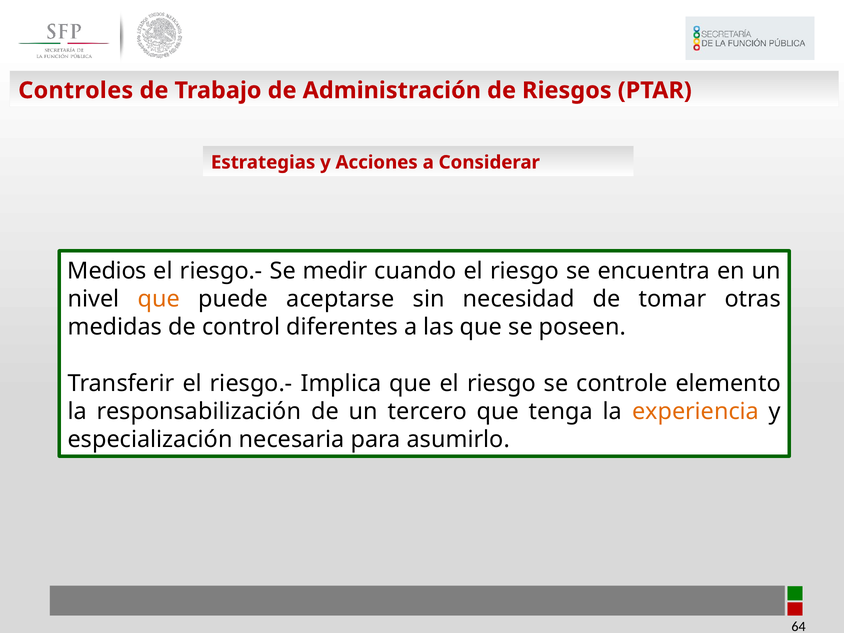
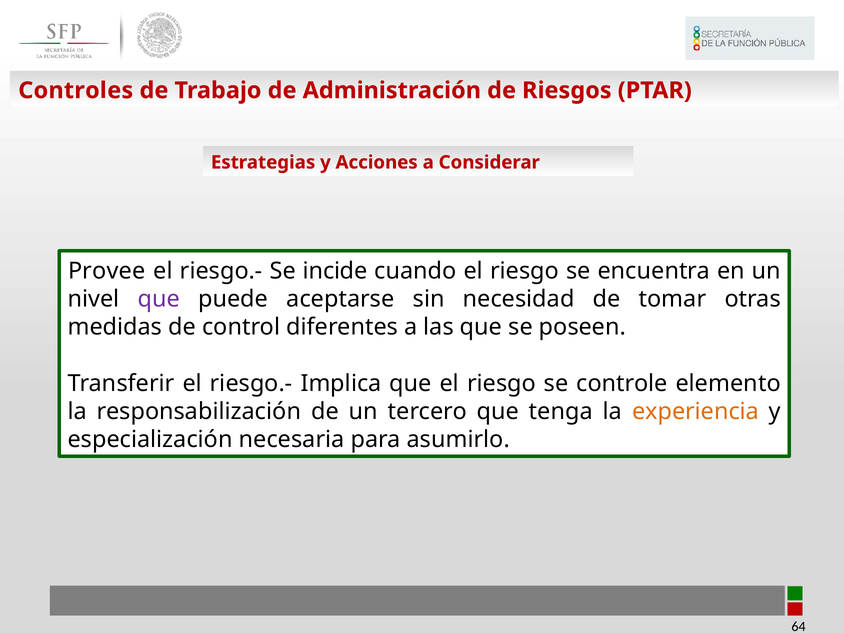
Medios: Medios -> Provee
medir: medir -> incide
que at (159, 299) colour: orange -> purple
